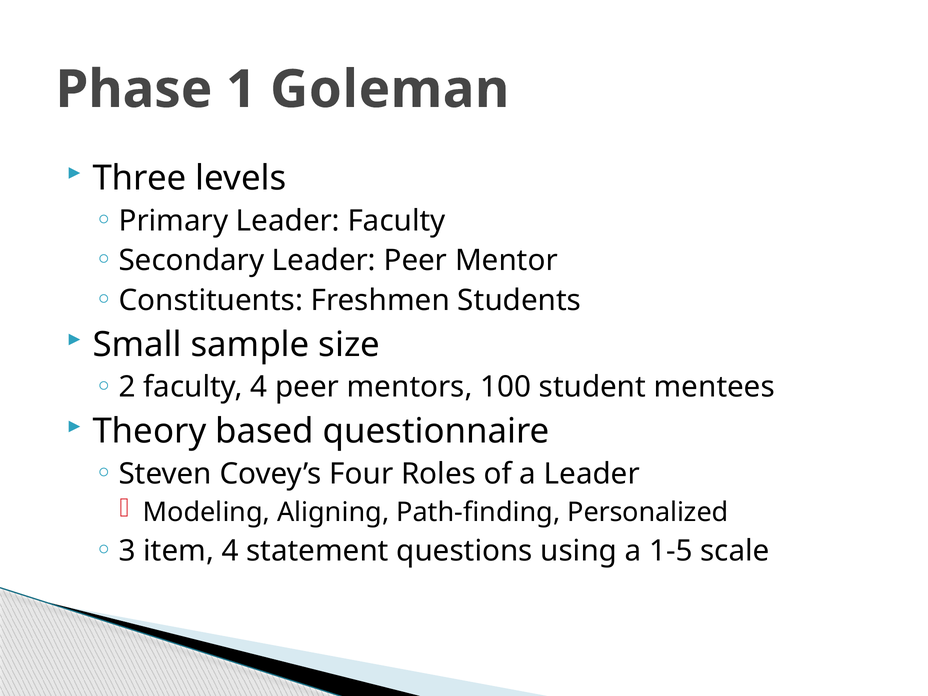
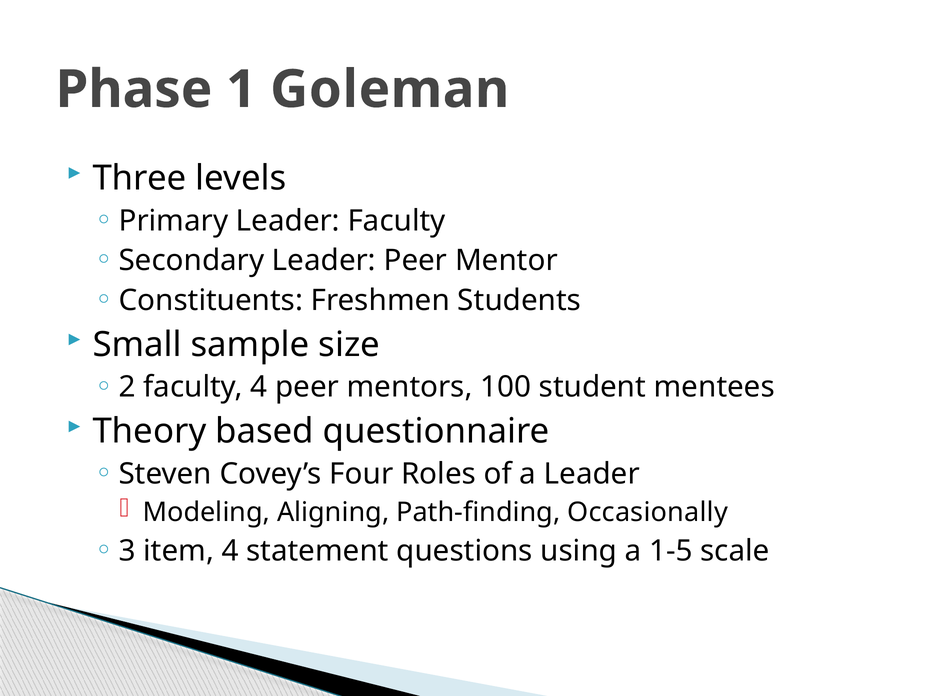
Personalized: Personalized -> Occasionally
